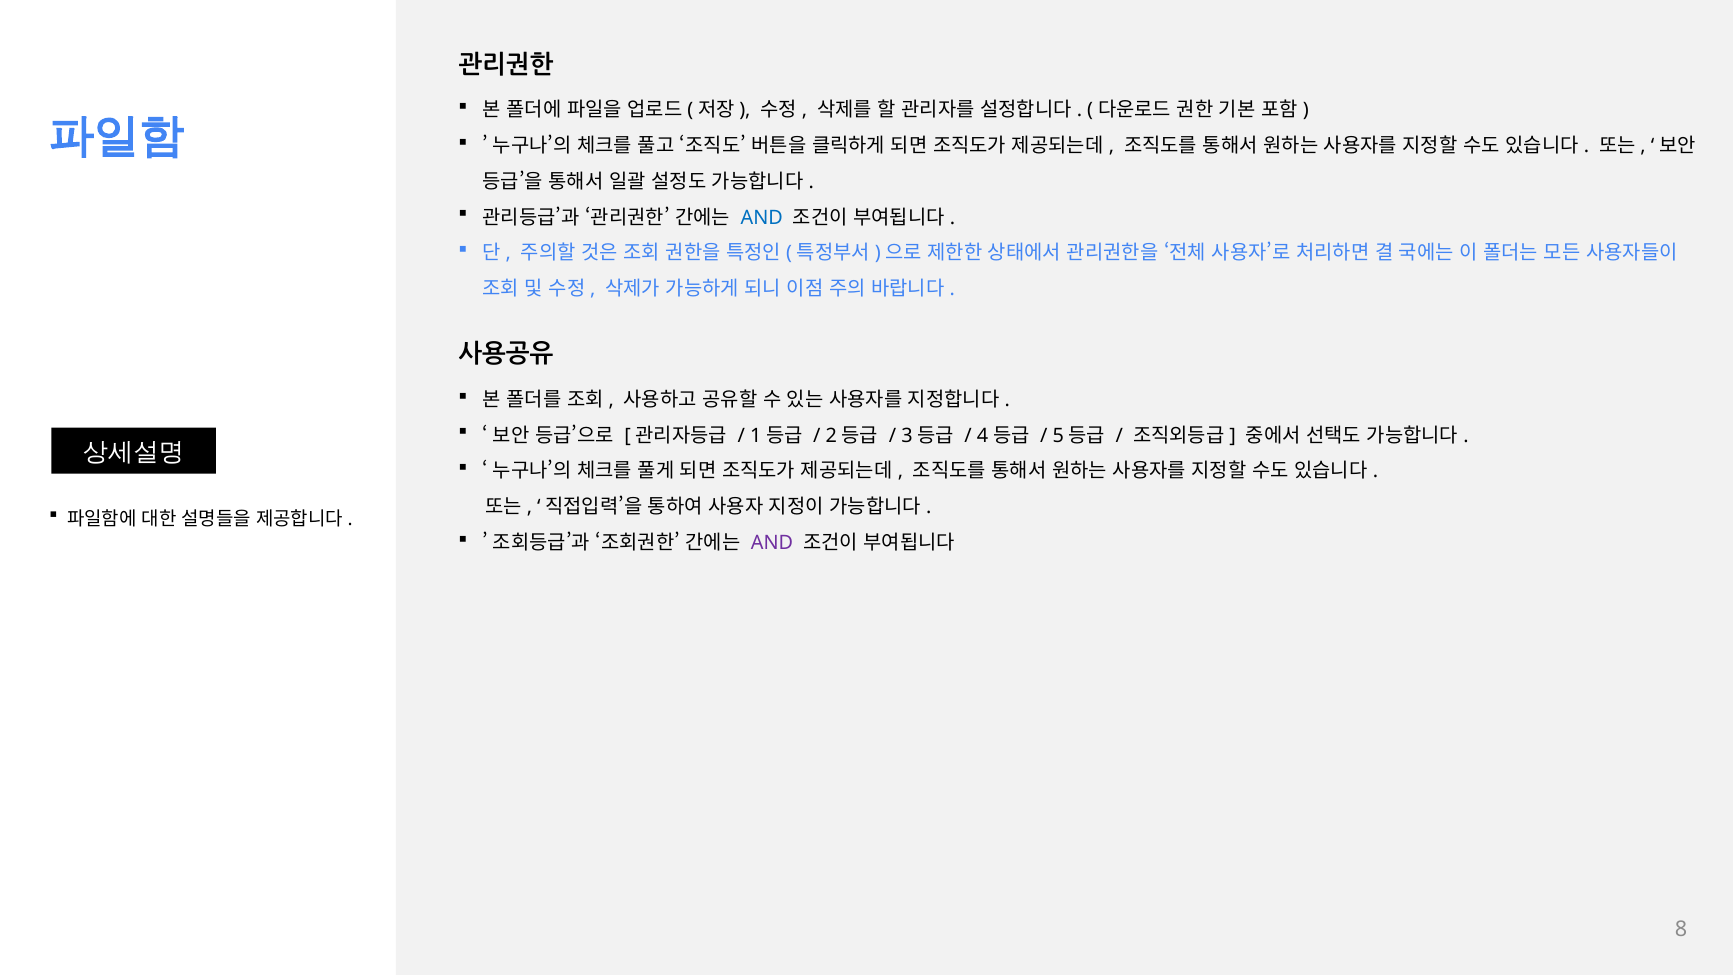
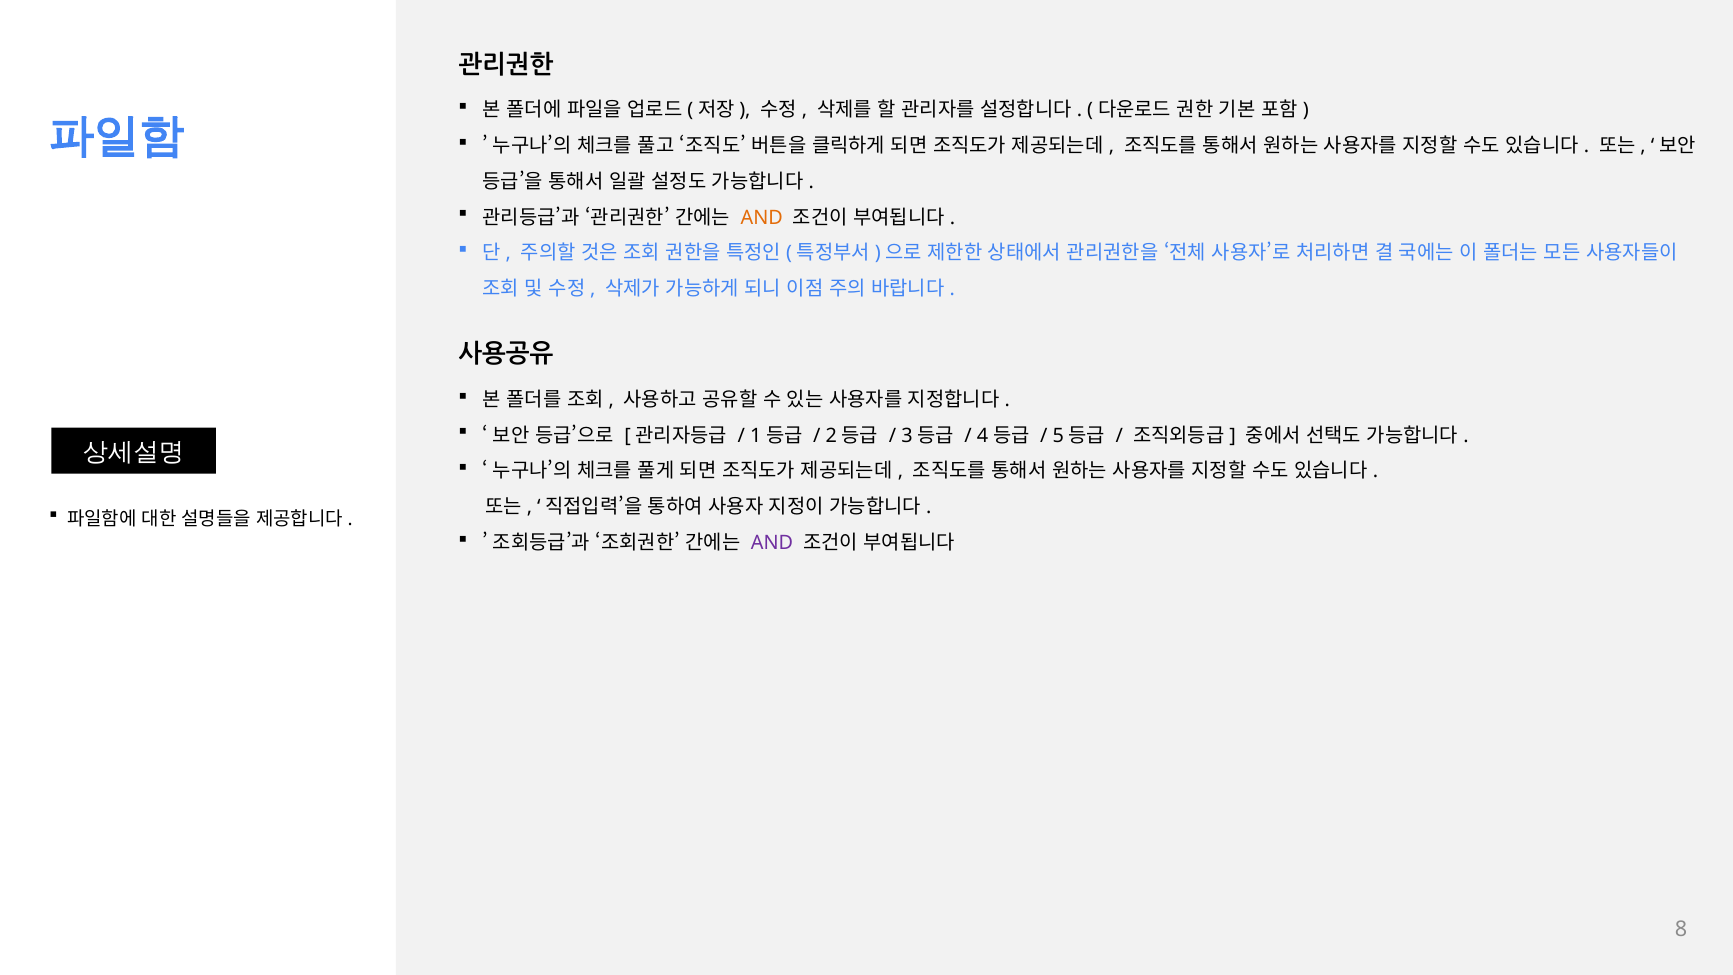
AND at (762, 218) colour: blue -> orange
